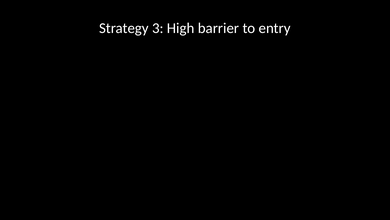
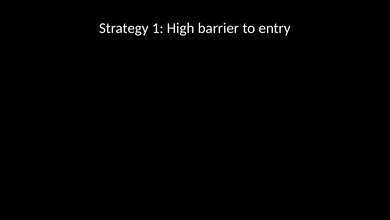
3: 3 -> 1
